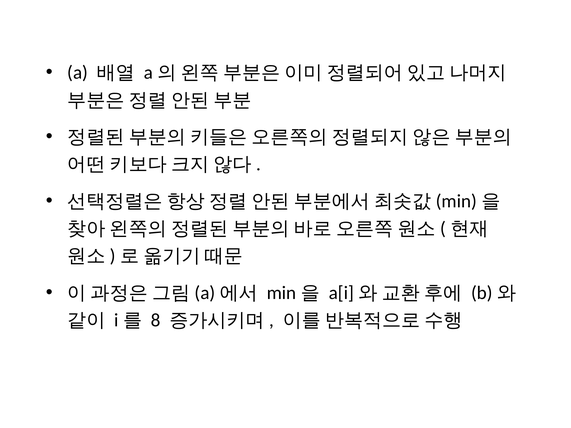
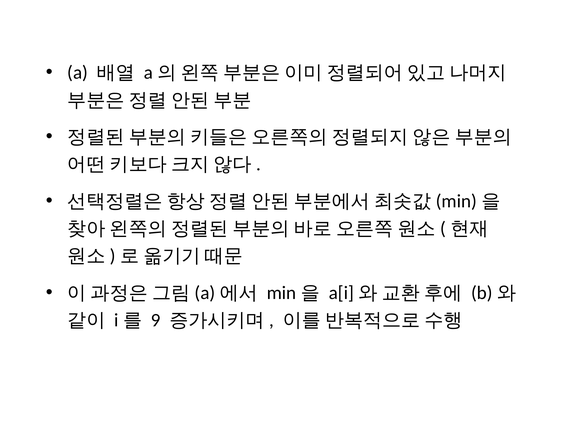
8: 8 -> 9
